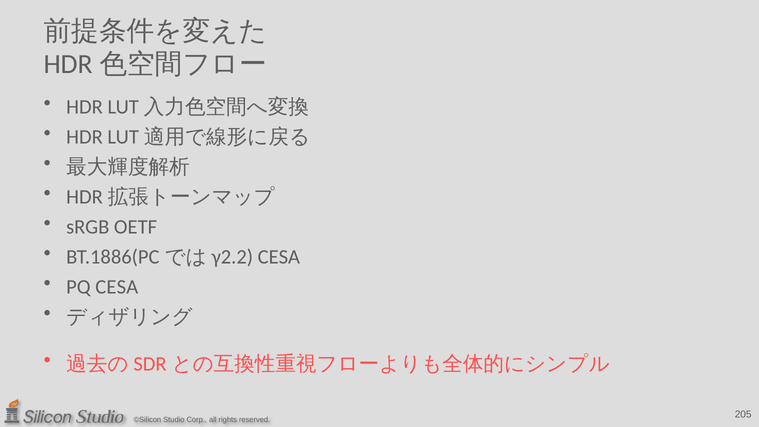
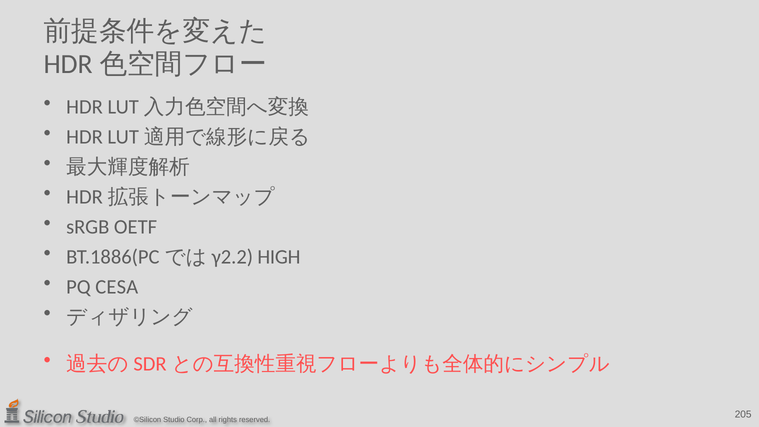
CESA at (279, 257): CESA -> HIGH
